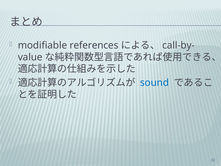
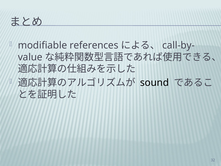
sound colour: blue -> black
